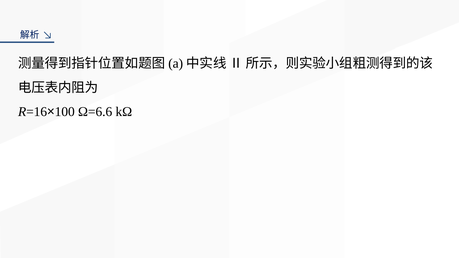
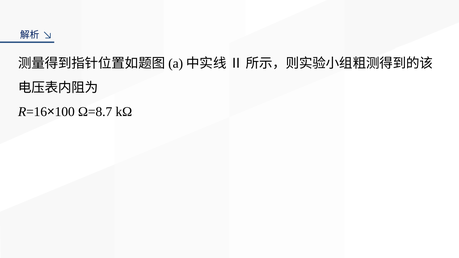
Ω=6.6: Ω=6.6 -> Ω=8.7
